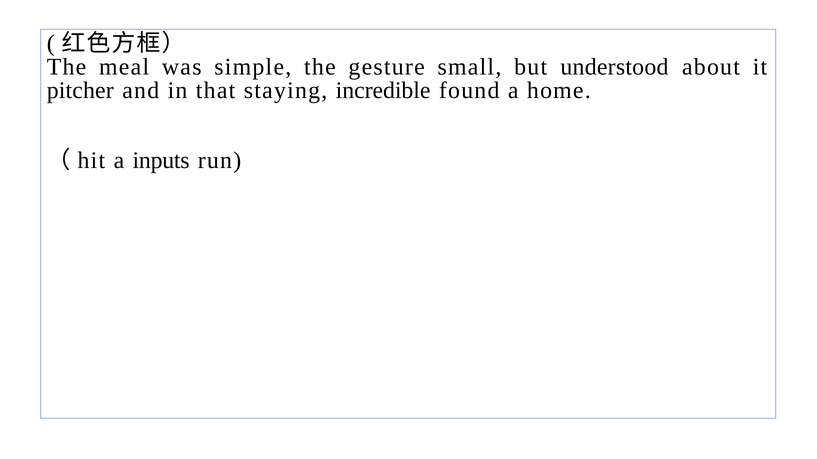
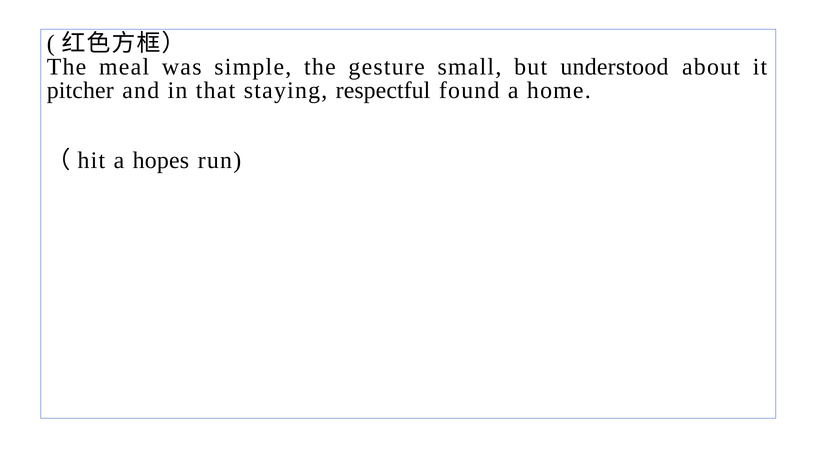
incredible: incredible -> respectful
inputs: inputs -> hopes
